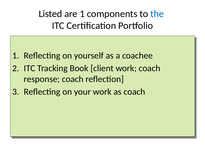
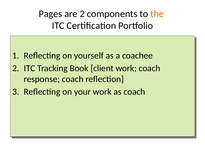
Listed: Listed -> Pages
are 1: 1 -> 2
the colour: blue -> orange
